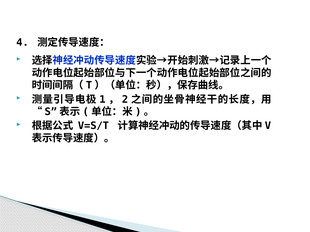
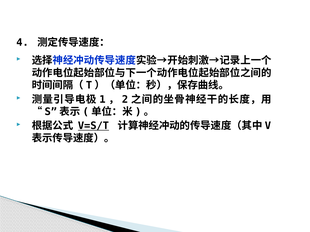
V=S/T underline: none -> present
